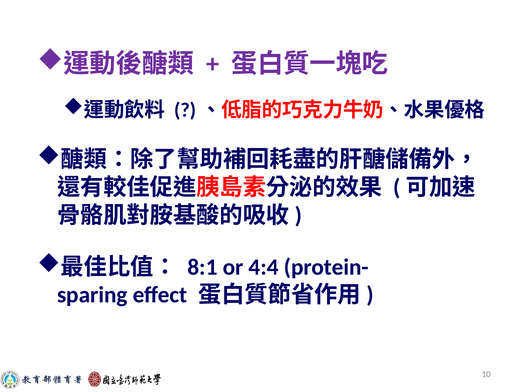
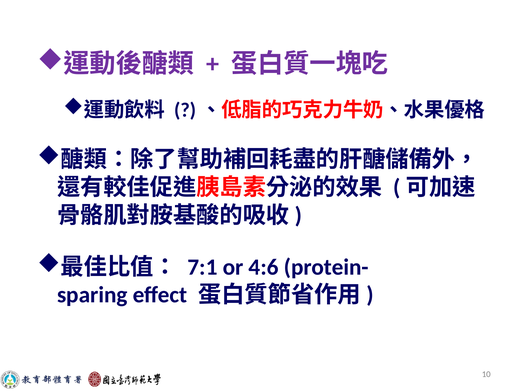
8:1: 8:1 -> 7:1
4:4: 4:4 -> 4:6
